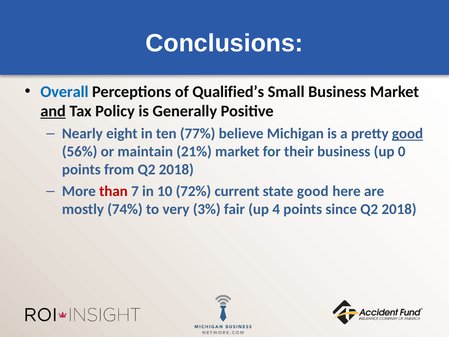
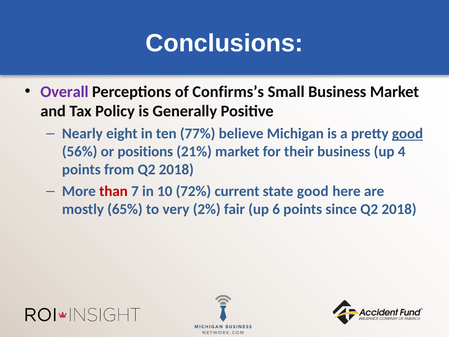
Overall colour: blue -> purple
Qualified’s: Qualified’s -> Confirms’s
and underline: present -> none
maintain: maintain -> positions
0: 0 -> 4
74%: 74% -> 65%
3%: 3% -> 2%
4: 4 -> 6
